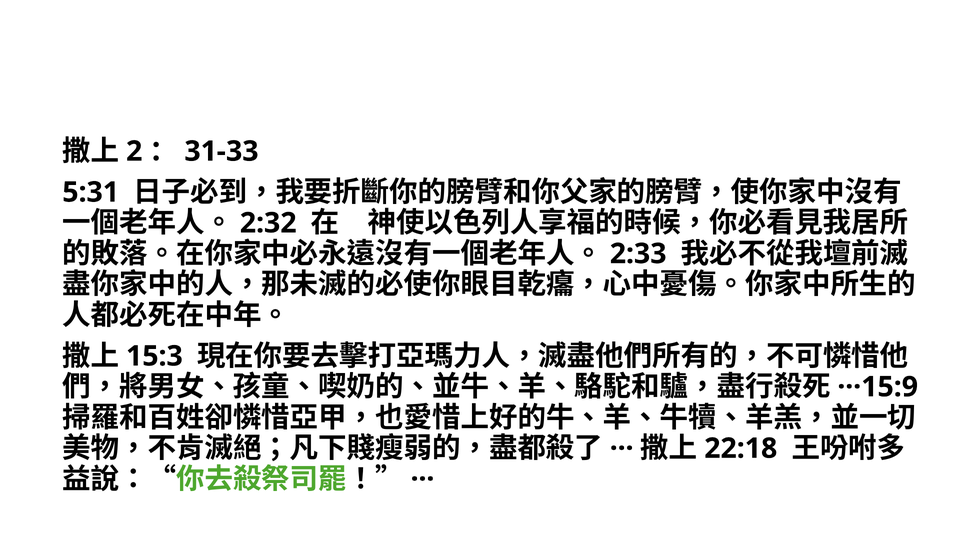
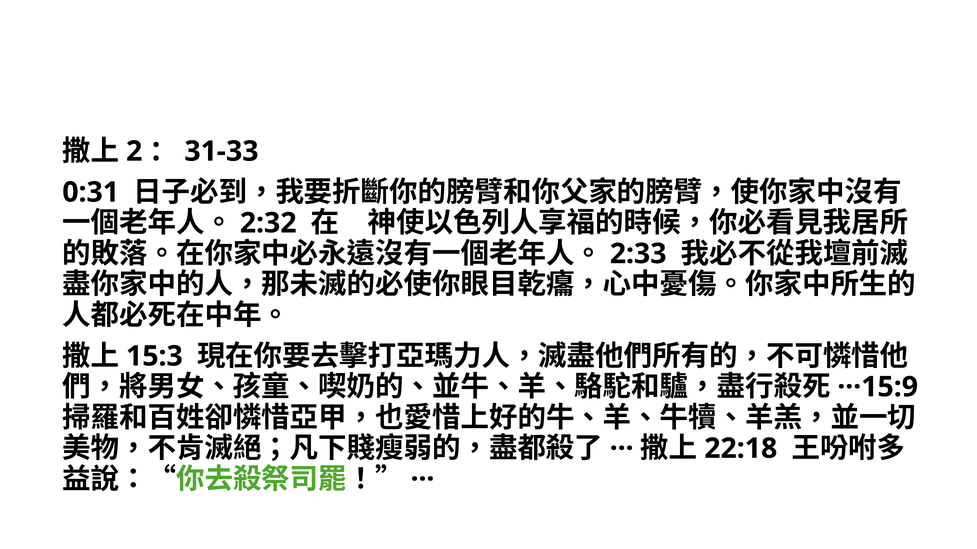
5:31: 5:31 -> 0:31
